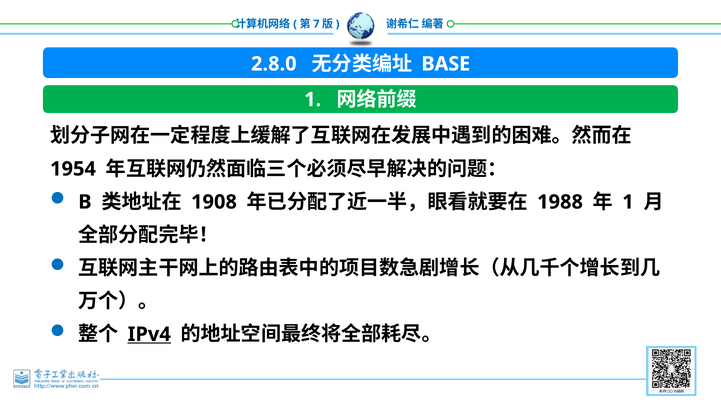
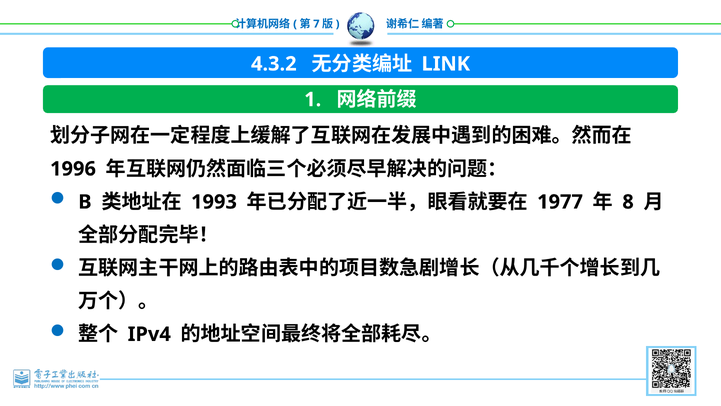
2.8.0: 2.8.0 -> 4.3.2
BASE: BASE -> LINK
1954: 1954 -> 1996
1908: 1908 -> 1993
1988: 1988 -> 1977
1 at (628, 202): 1 -> 8
IPv4 underline: present -> none
